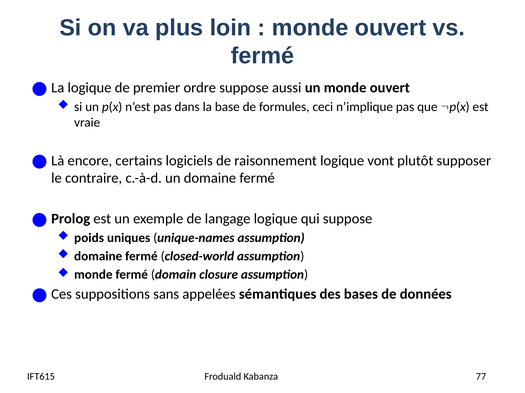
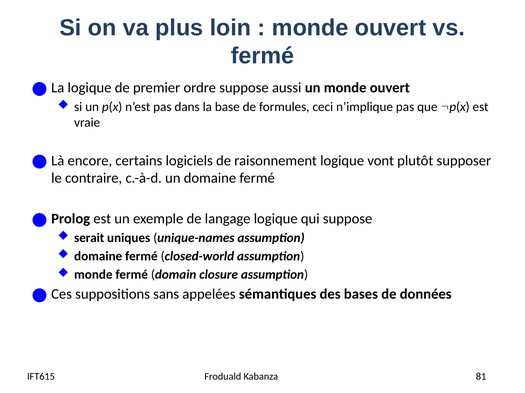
poids: poids -> serait
77: 77 -> 81
